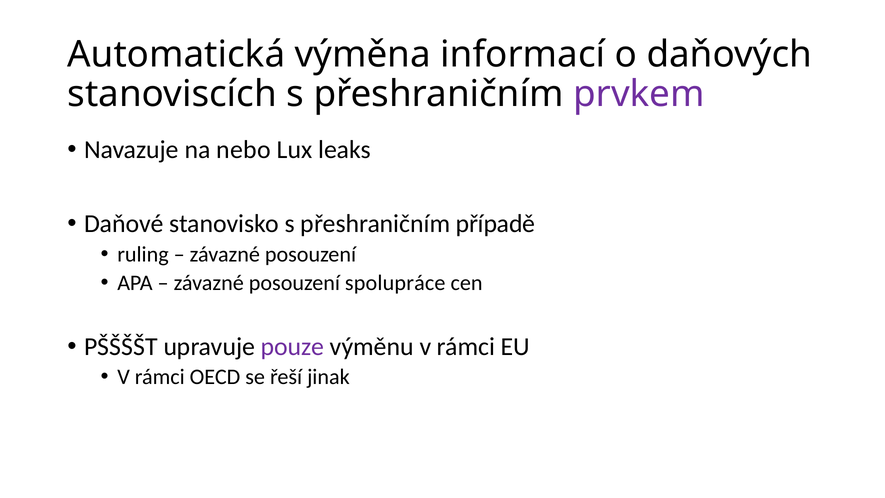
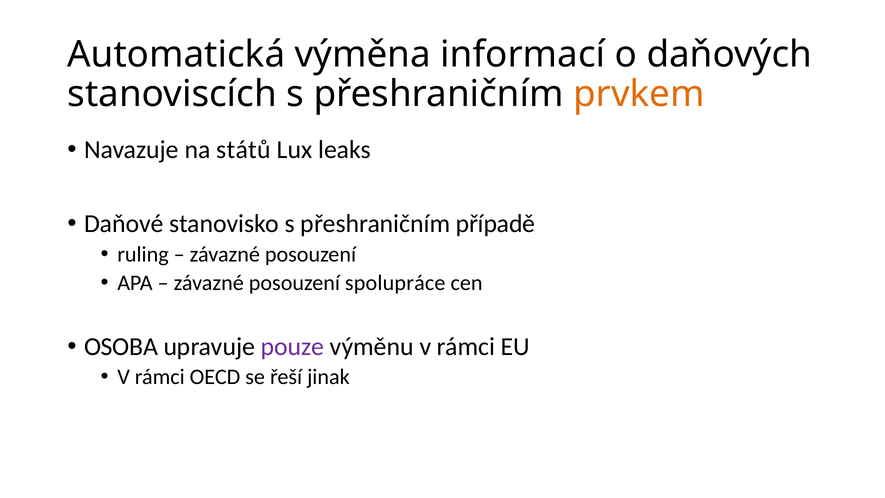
prvkem colour: purple -> orange
nebo: nebo -> států
PŠŠŠŠT: PŠŠŠŠT -> OSOBA
